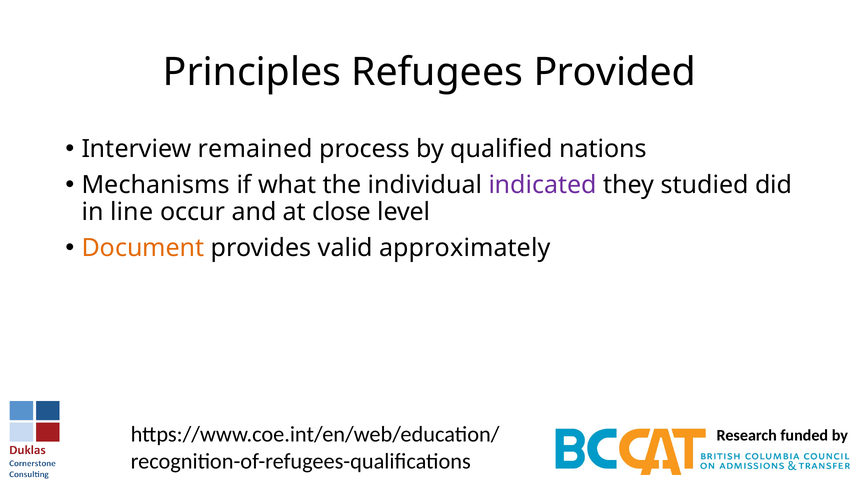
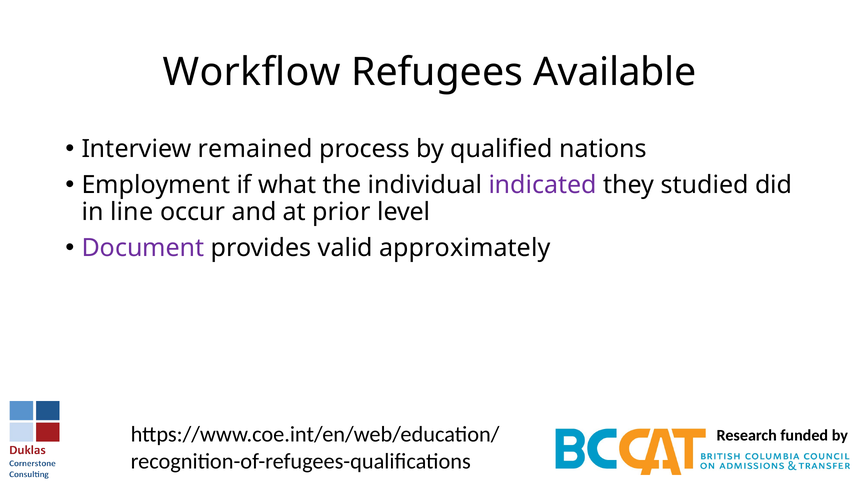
Principles: Principles -> Workflow
Provided: Provided -> Available
Mechanisms: Mechanisms -> Employment
close: close -> prior
Document colour: orange -> purple
